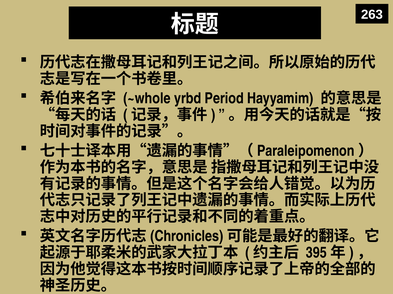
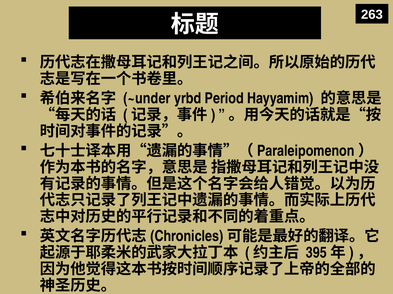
~whole: ~whole -> ~under
